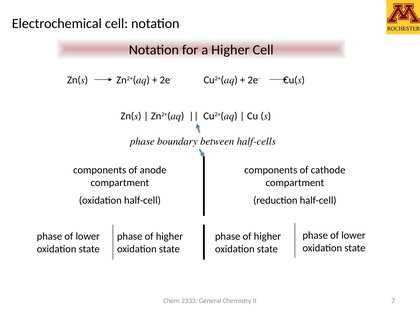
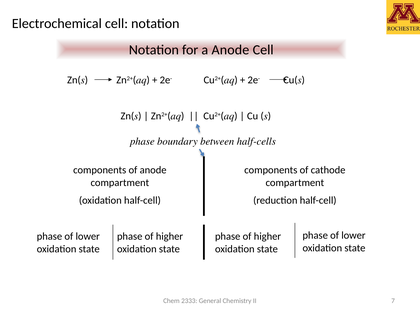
a Higher: Higher -> Anode
